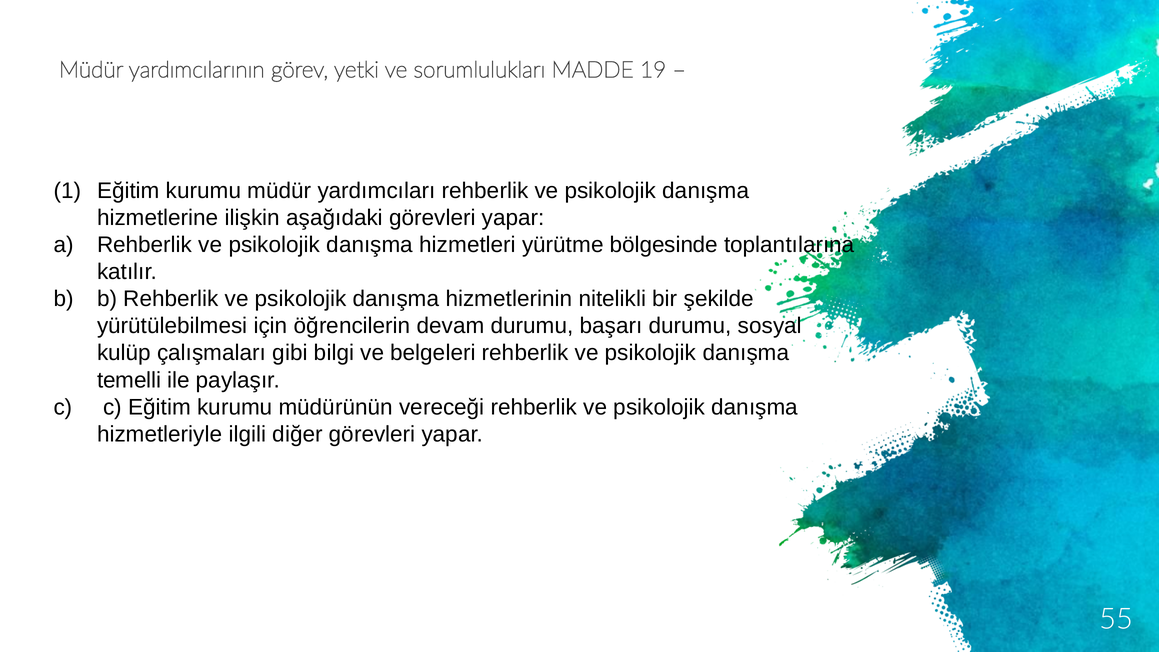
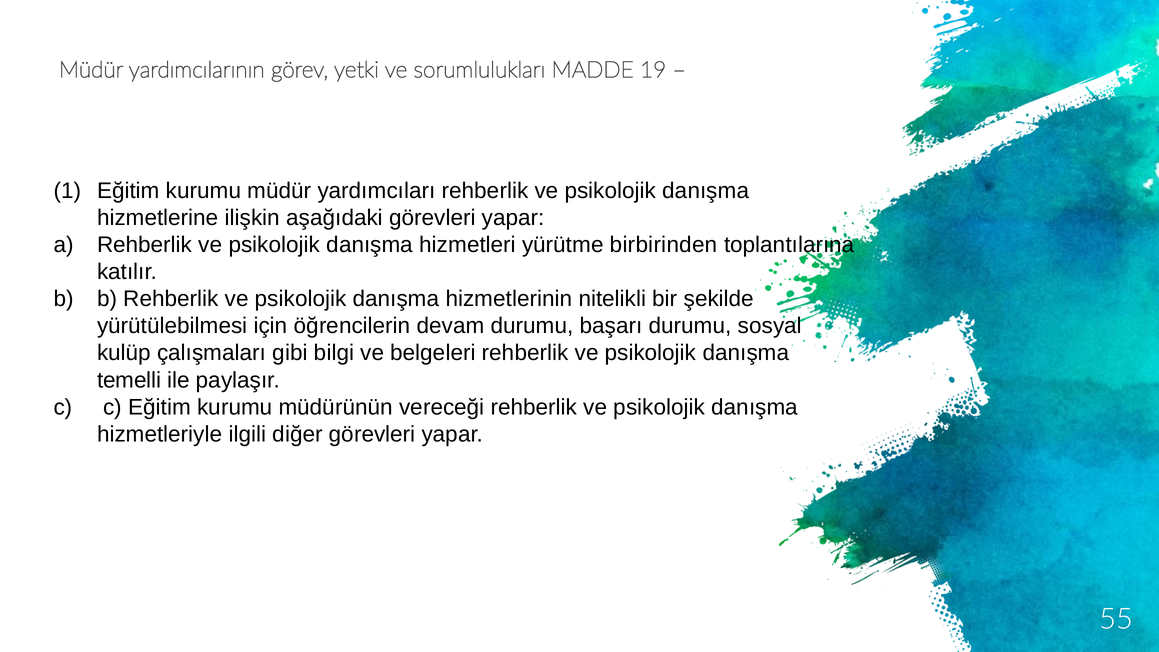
bölgesinde: bölgesinde -> birbirinden
